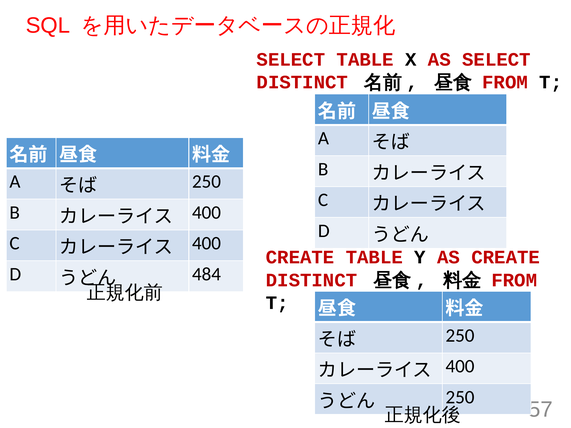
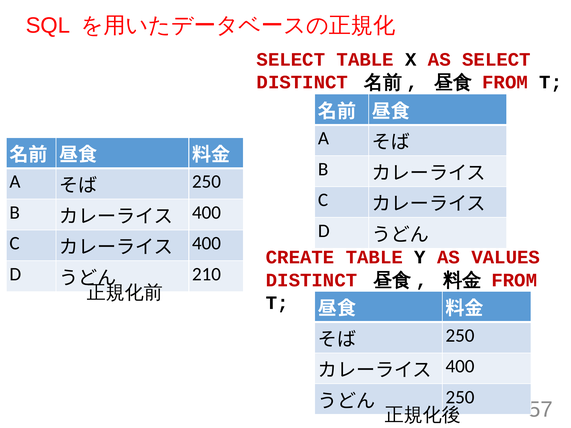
AS CREATE: CREATE -> VALUES
484: 484 -> 210
